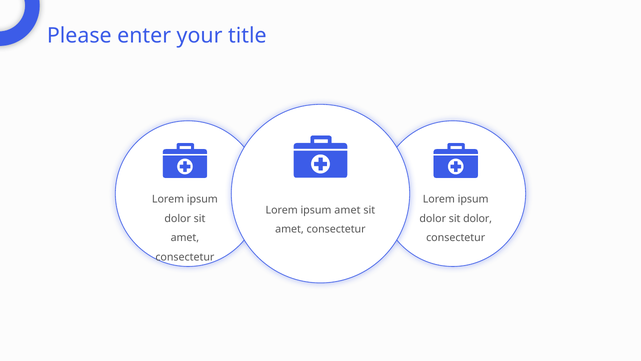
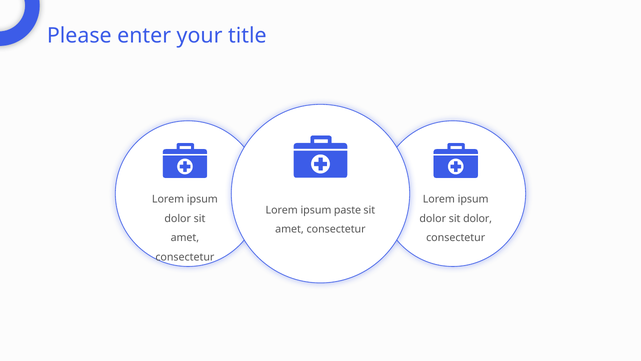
ipsum amet: amet -> paste
